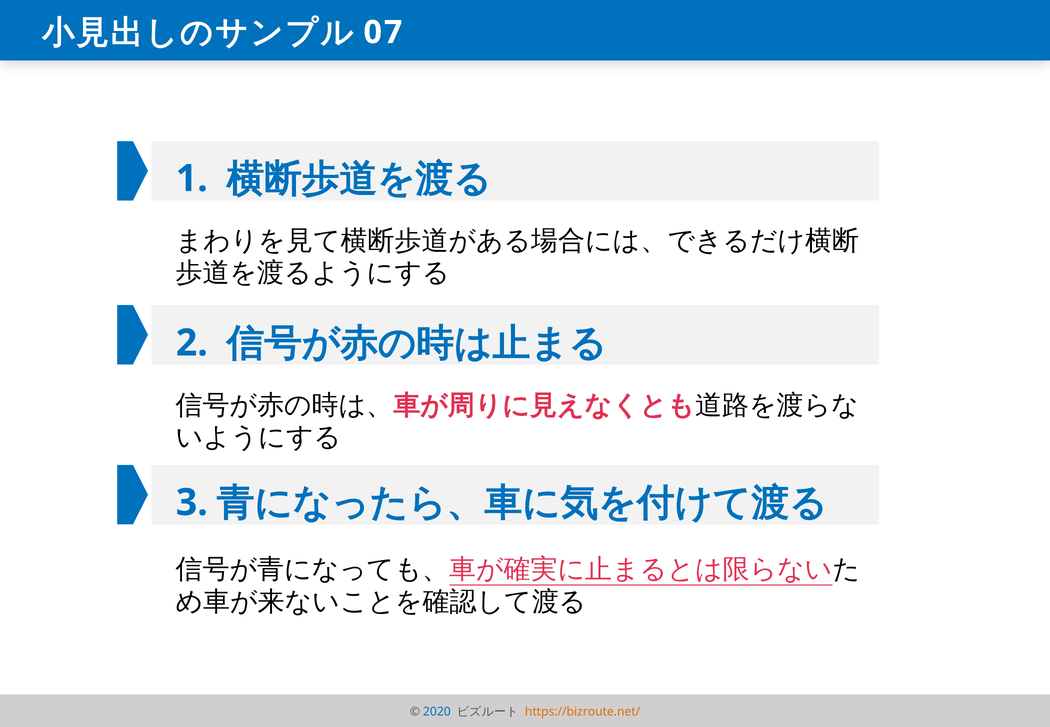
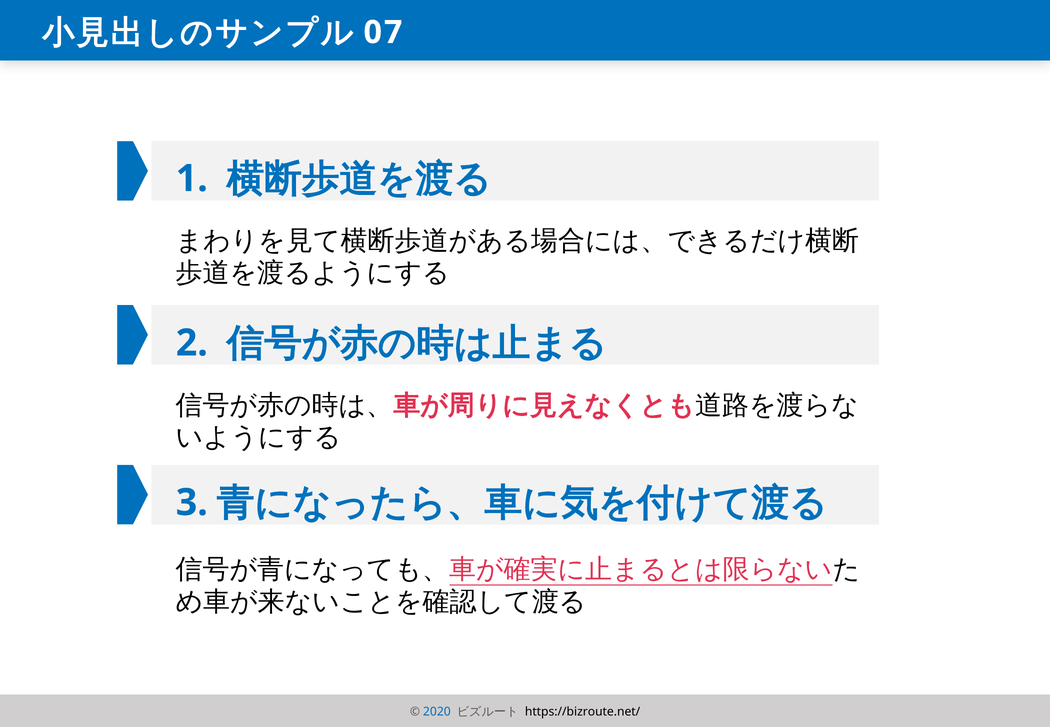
https://bizroute.net/ colour: orange -> black
